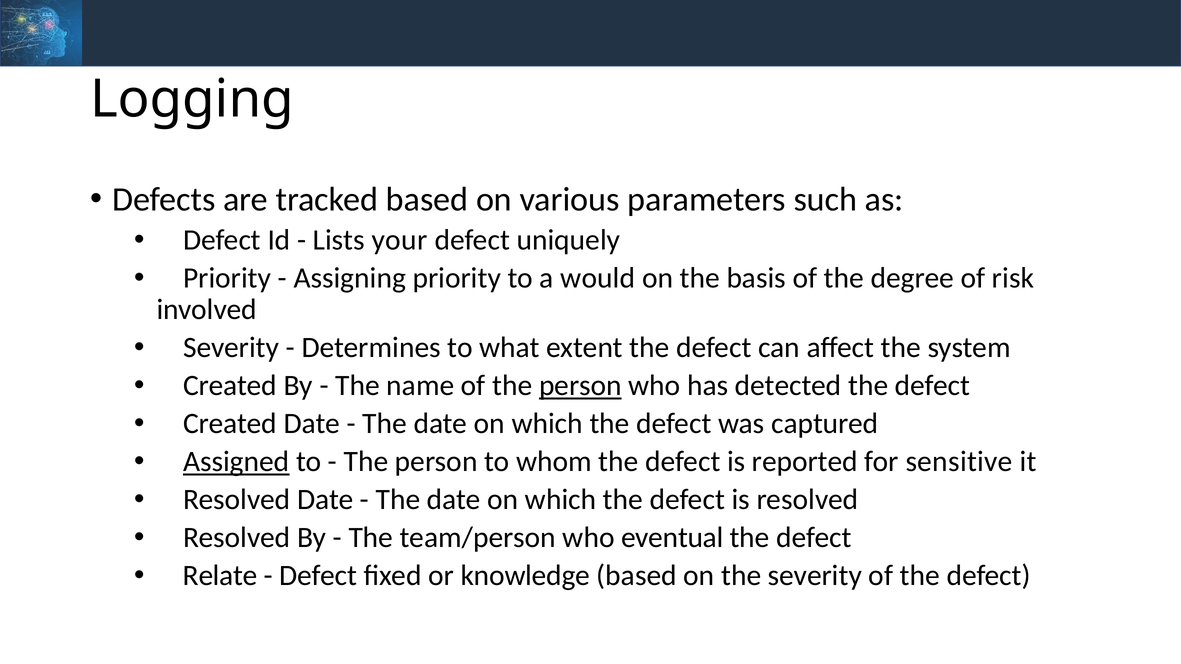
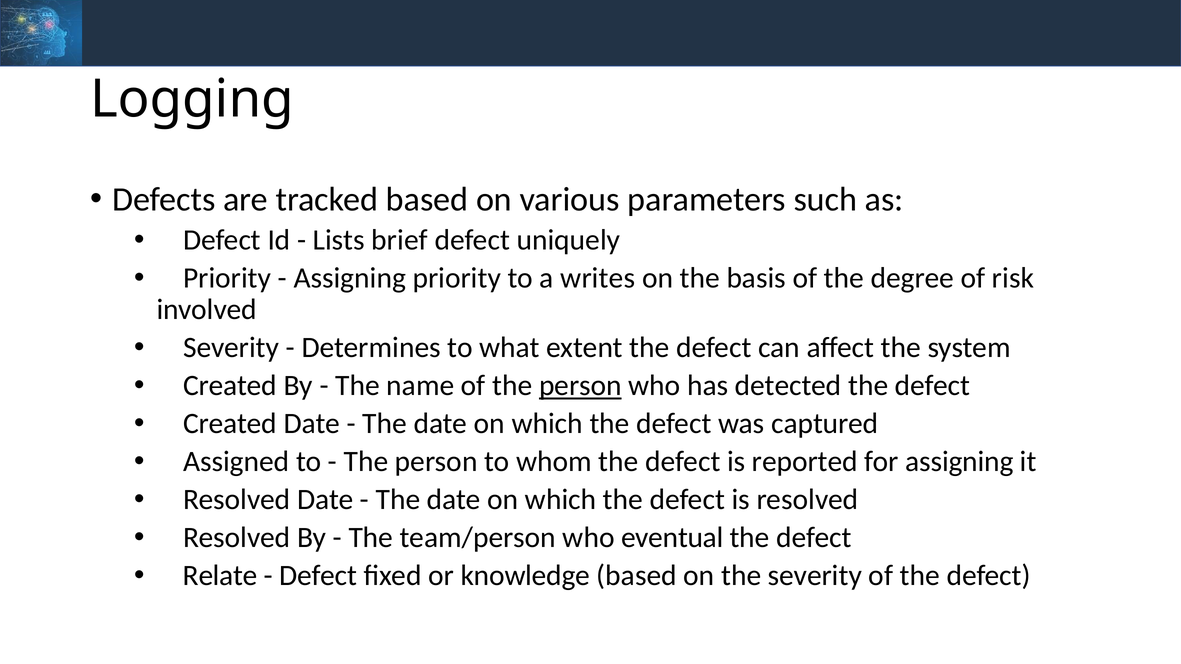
your: your -> brief
would: would -> writes
Assigned underline: present -> none
for sensitive: sensitive -> assigning
